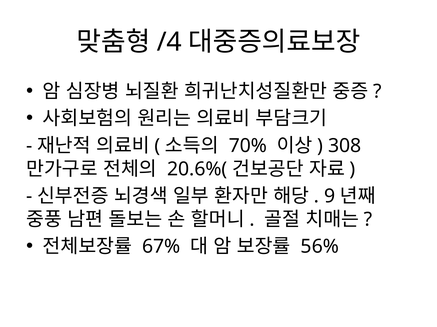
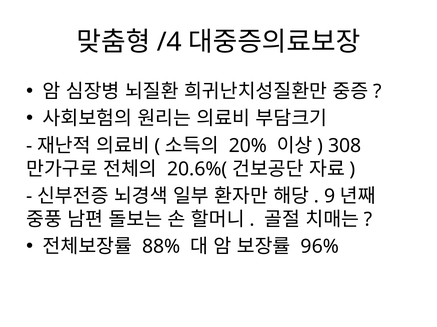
70%: 70% -> 20%
67%: 67% -> 88%
56%: 56% -> 96%
